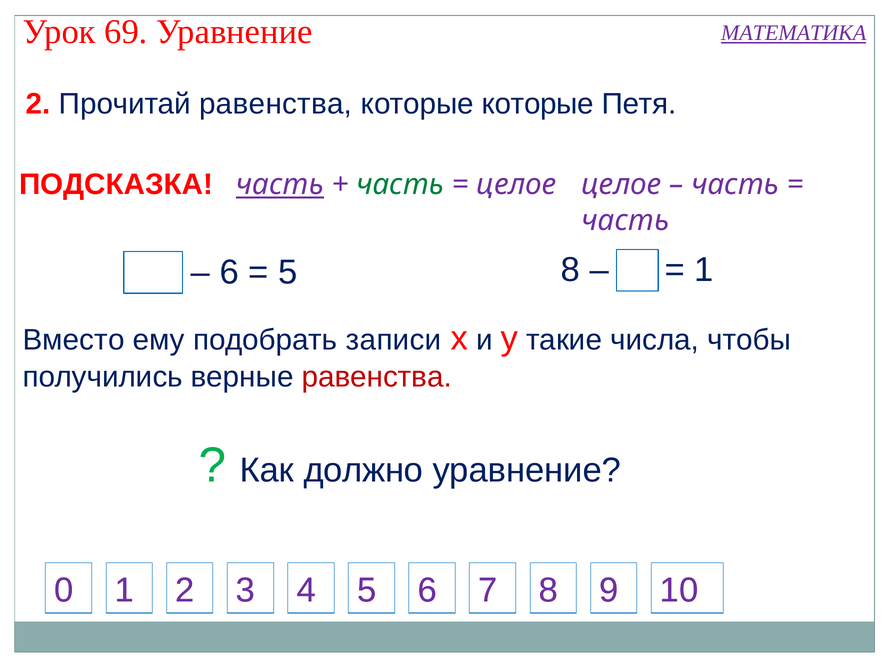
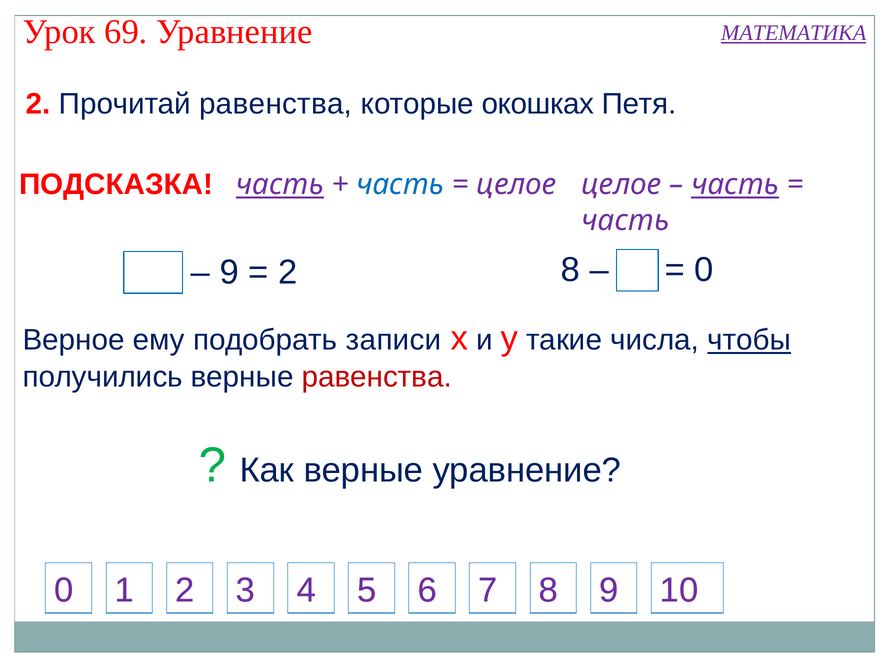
которые которые: которые -> окошках
часть at (400, 185) colour: green -> blue
часть at (735, 185) underline: none -> present
6 at (229, 273): 6 -> 9
5 at (288, 273): 5 -> 2
1 at (704, 270): 1 -> 0
Вместо: Вместо -> Верное
чтобы underline: none -> present
Как должно: должно -> верные
